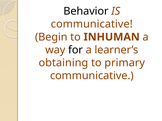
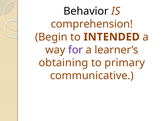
communicative at (92, 24): communicative -> comprehension
INHUMAN: INHUMAN -> INTENDED
for colour: black -> purple
